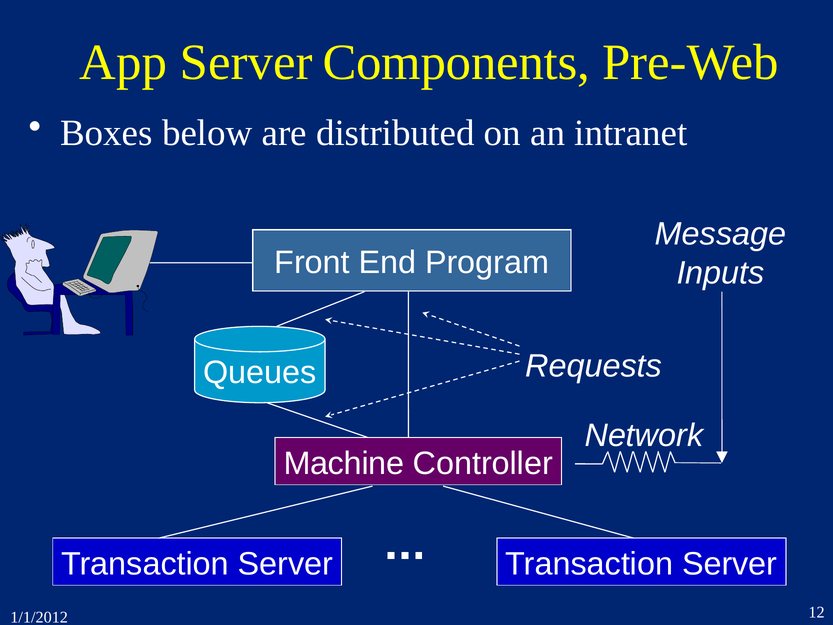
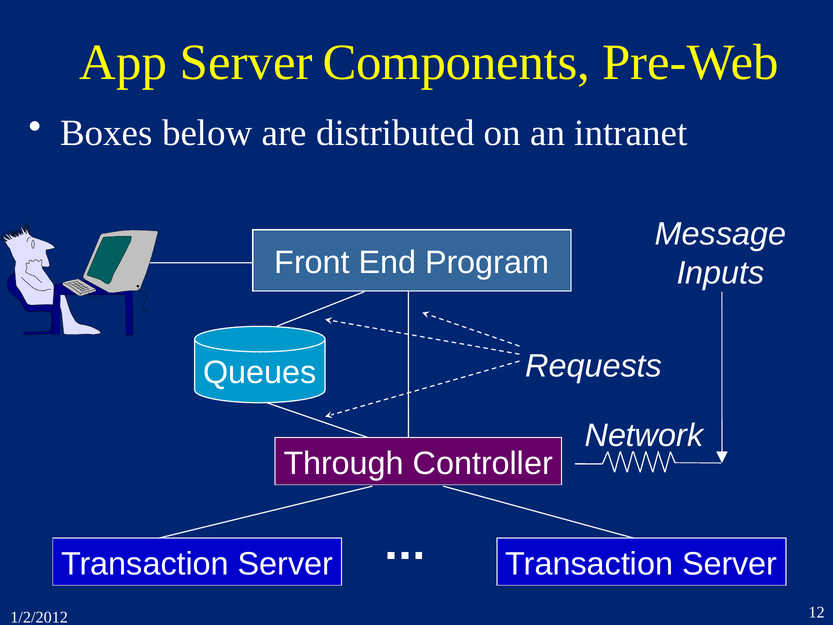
Machine: Machine -> Through
1/1/2012: 1/1/2012 -> 1/2/2012
